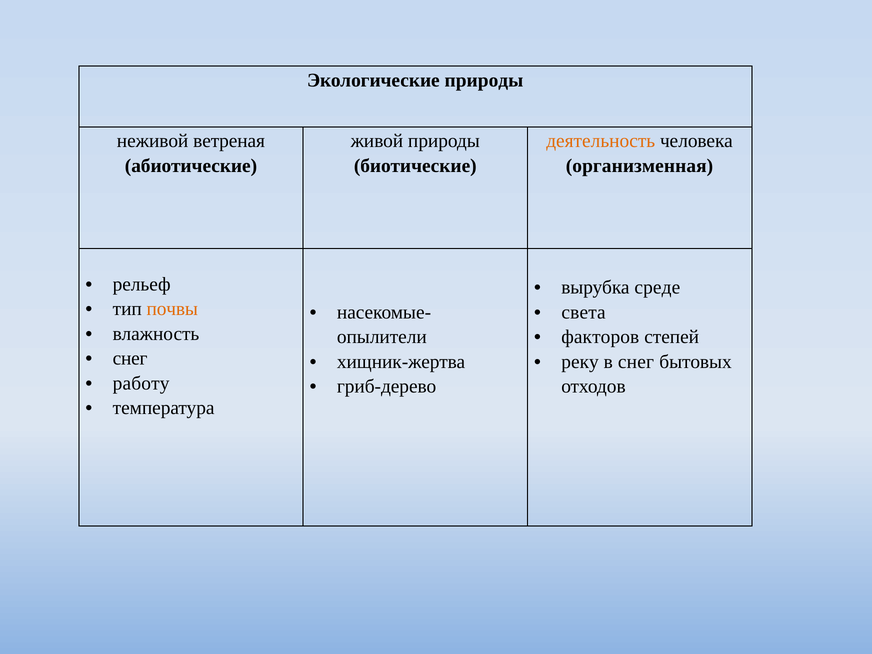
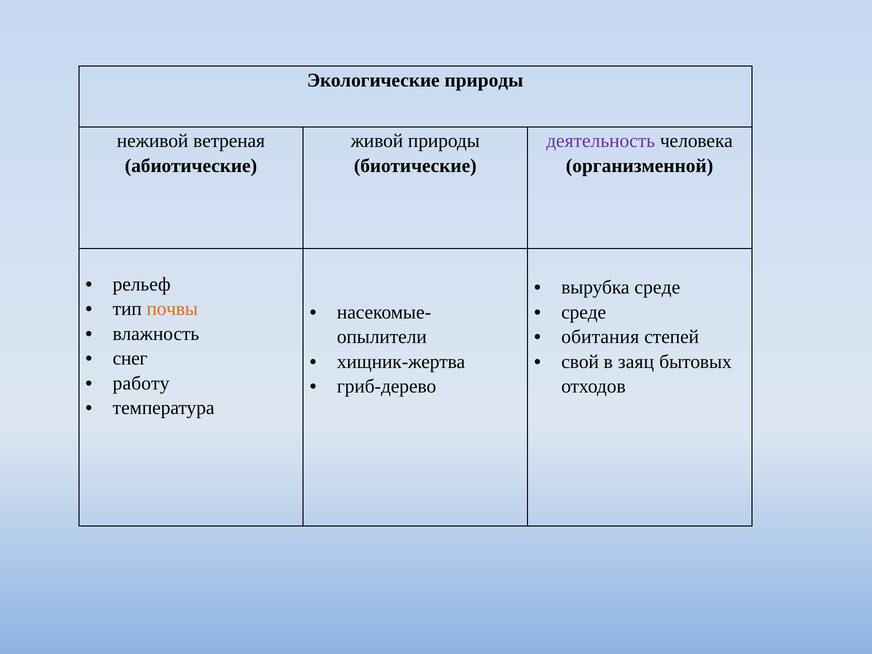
деятельность colour: orange -> purple
организменная: организменная -> организменной
света at (584, 312): света -> среде
факторов: факторов -> обитания
реку: реку -> свой
в снег: снег -> заяц
